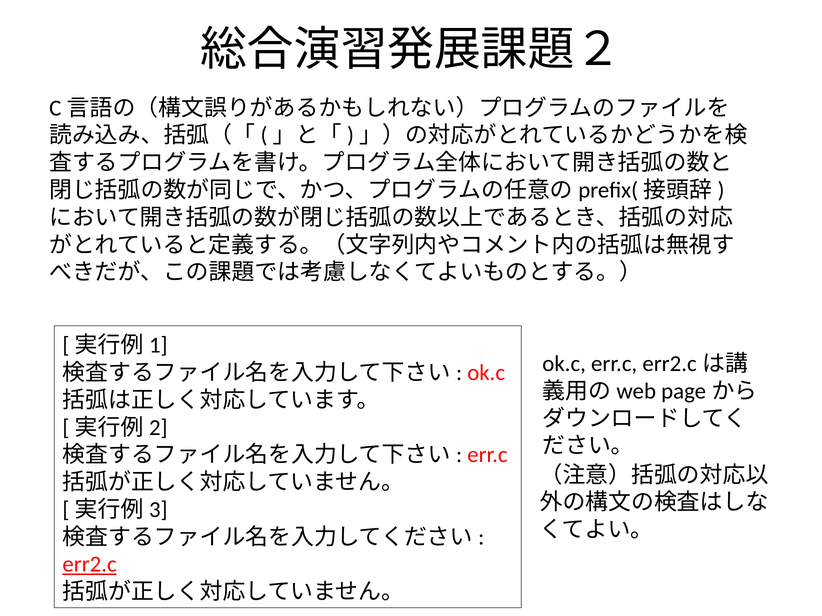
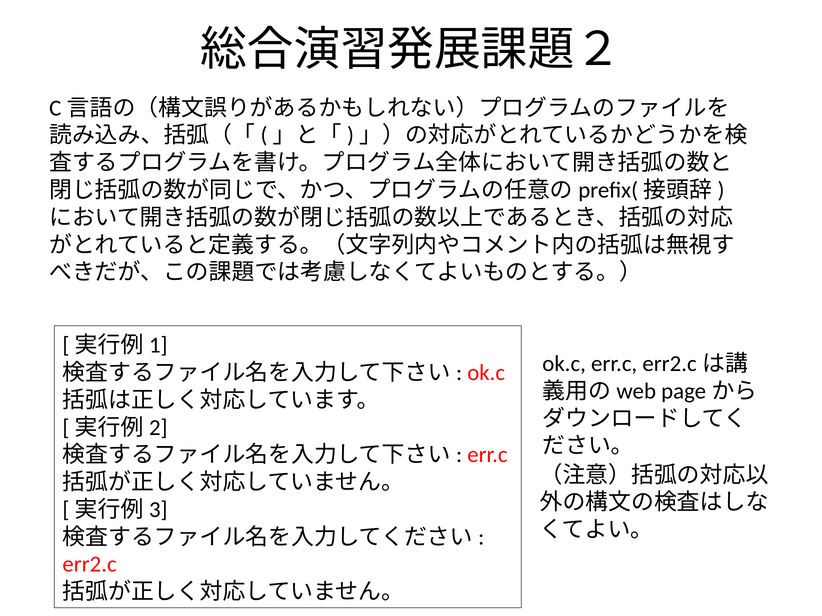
err2.c underline: present -> none
